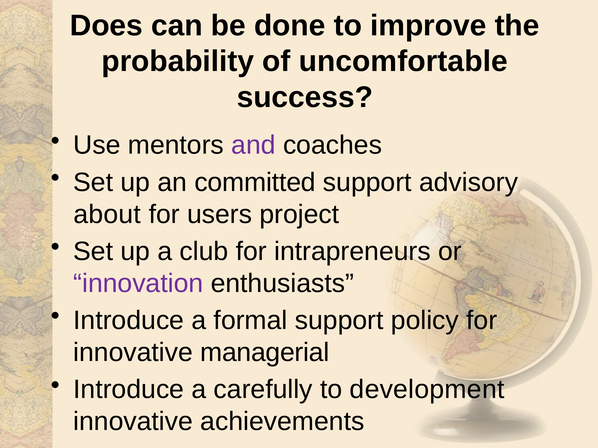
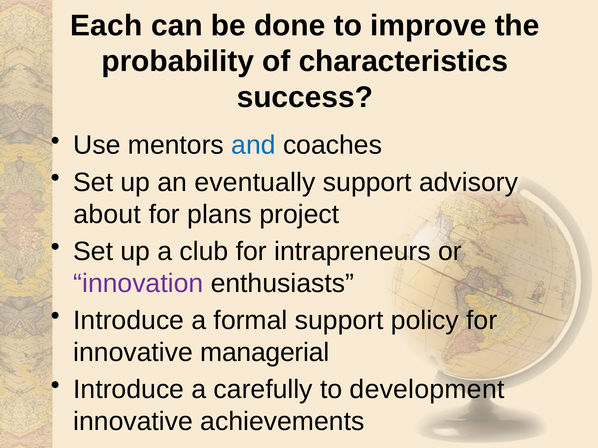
Does: Does -> Each
uncomfortable: uncomfortable -> characteristics
and colour: purple -> blue
committed: committed -> eventually
users: users -> plans
